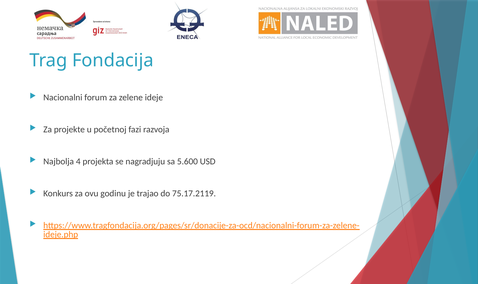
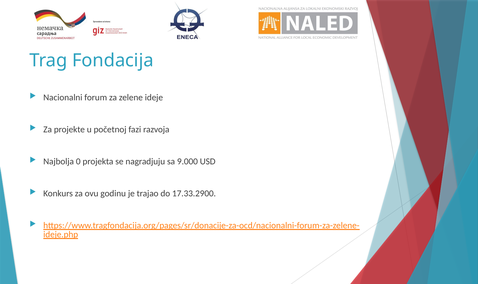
4: 4 -> 0
5.600: 5.600 -> 9.000
75.17.2119: 75.17.2119 -> 17.33.2900
